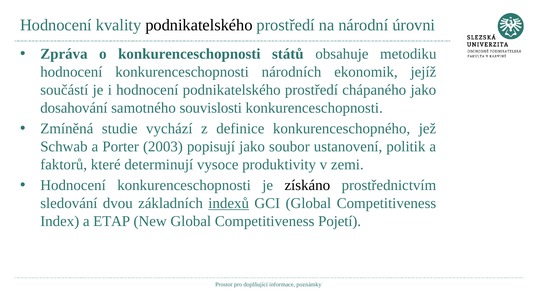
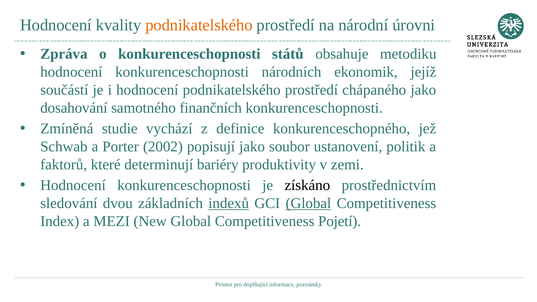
podnikatelského at (199, 25) colour: black -> orange
souvislosti: souvislosti -> finančních
2003: 2003 -> 2002
vysoce: vysoce -> bariéry
Global at (308, 203) underline: none -> present
ETAP: ETAP -> MEZI
